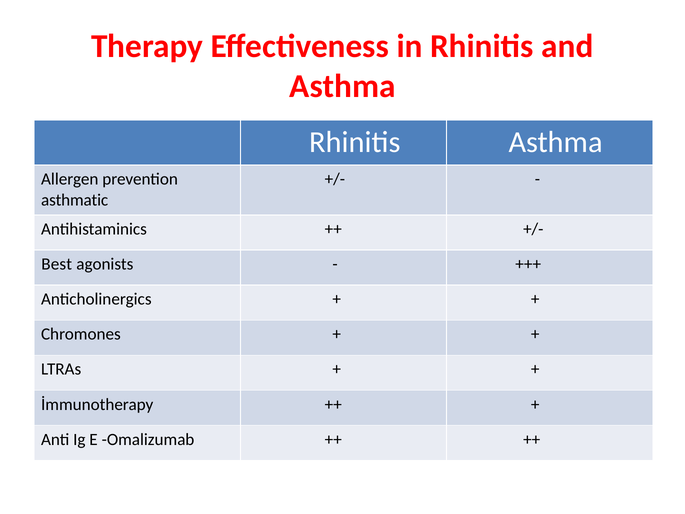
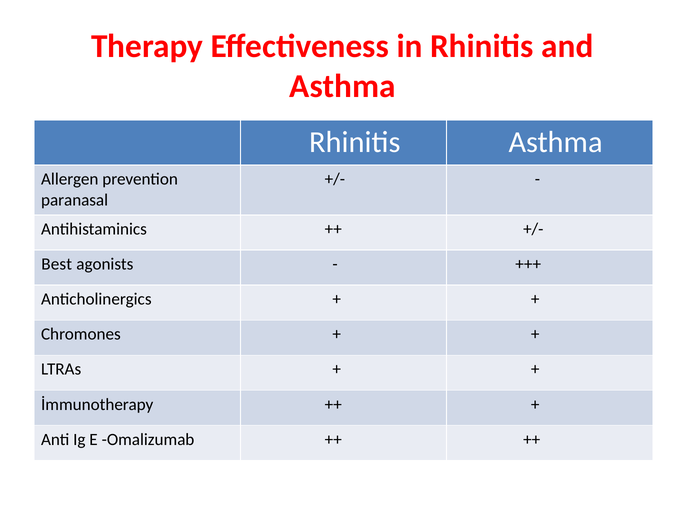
asthmatic: asthmatic -> paranasal
